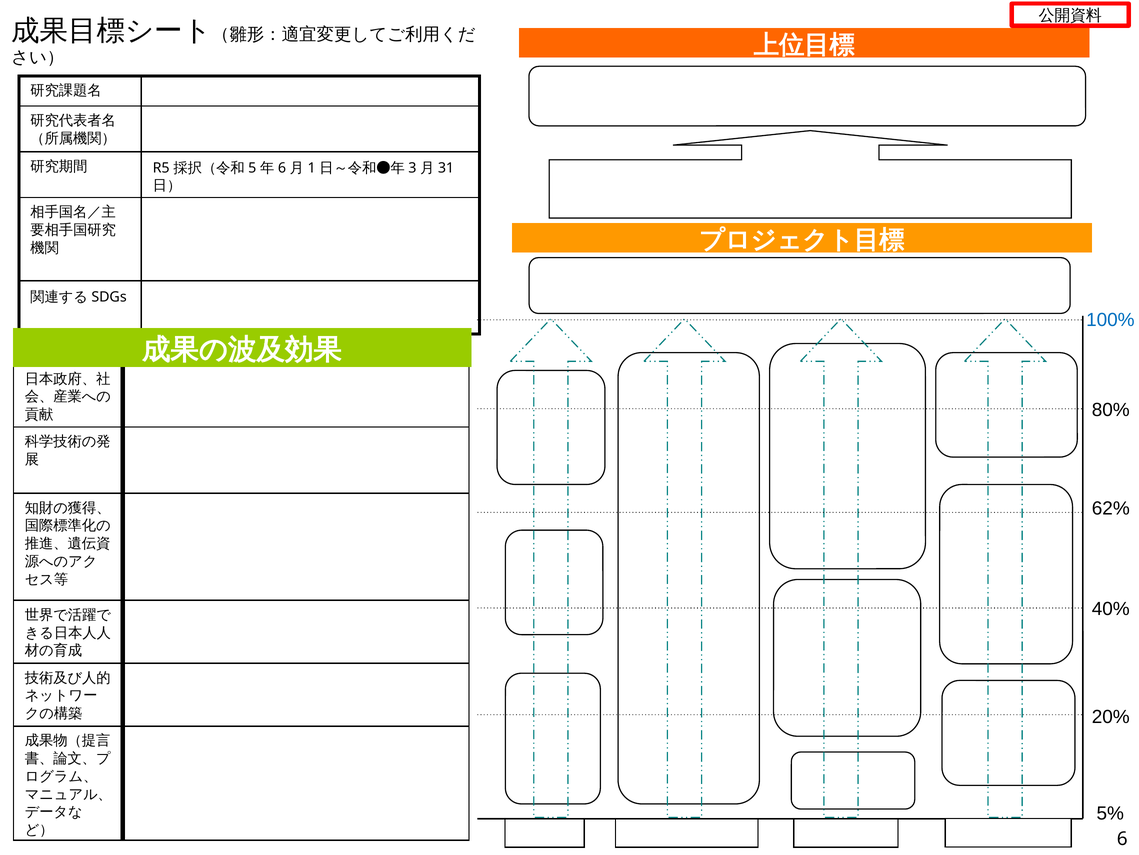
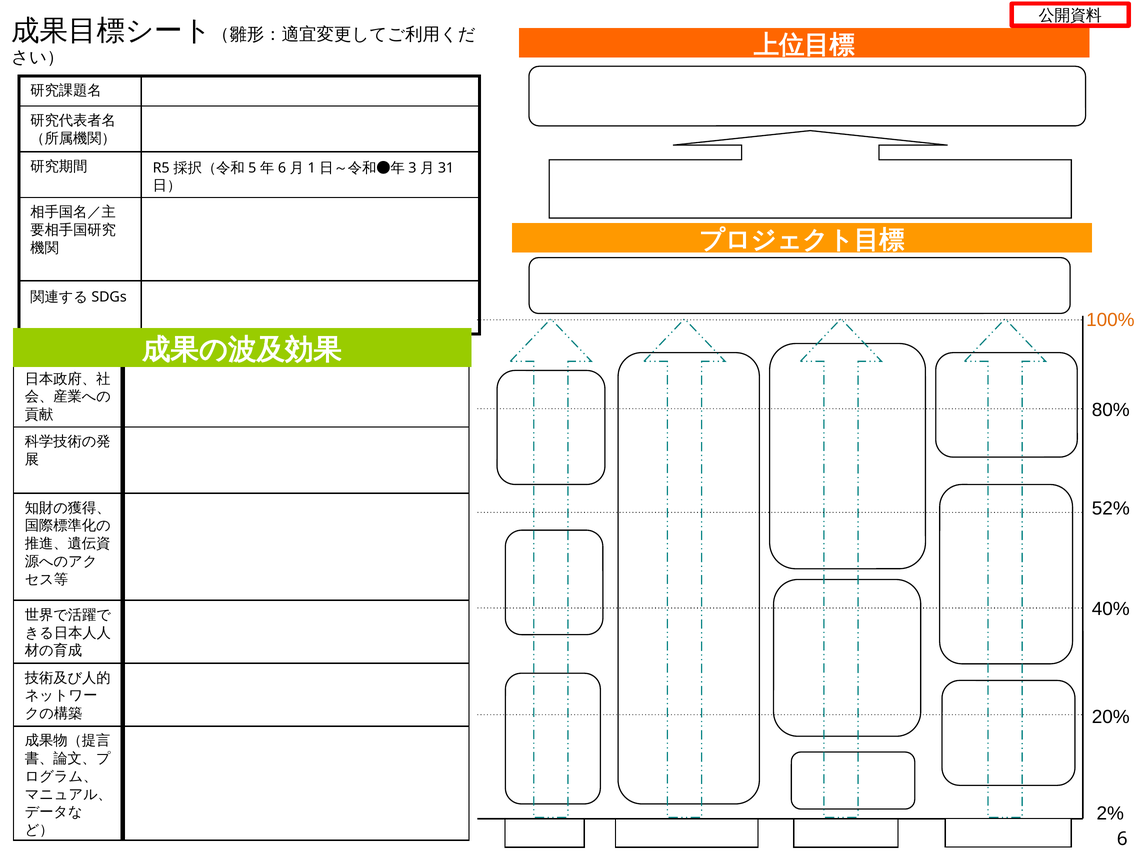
100% colour: blue -> orange
62%: 62% -> 52%
5%: 5% -> 2%
